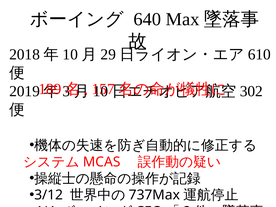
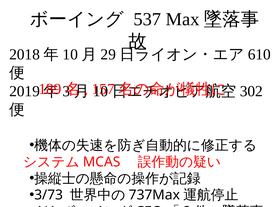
640: 640 -> 537
3/12: 3/12 -> 3/73
